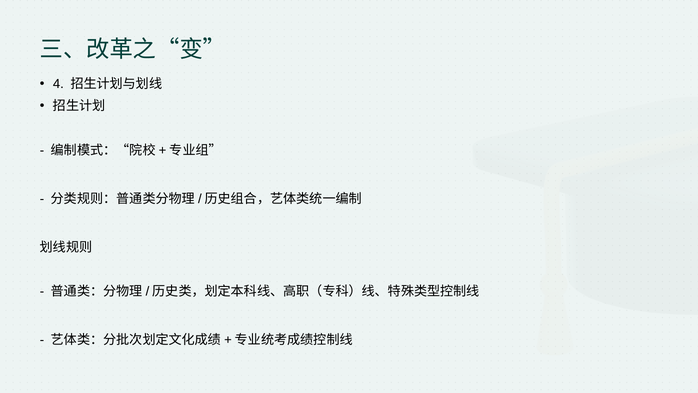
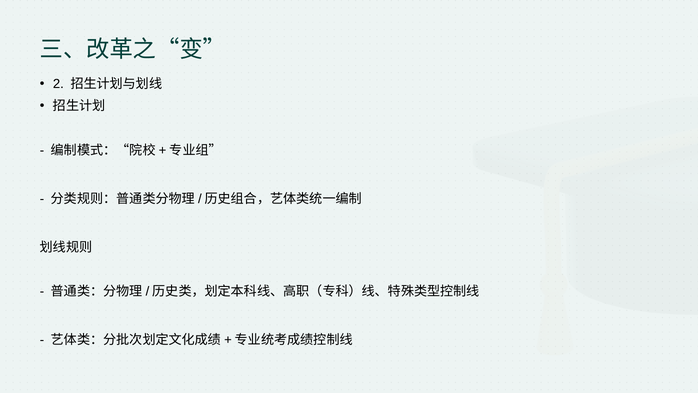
4: 4 -> 2
